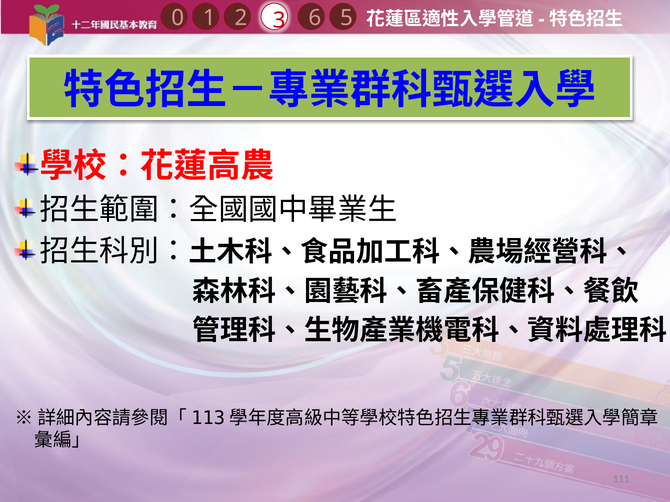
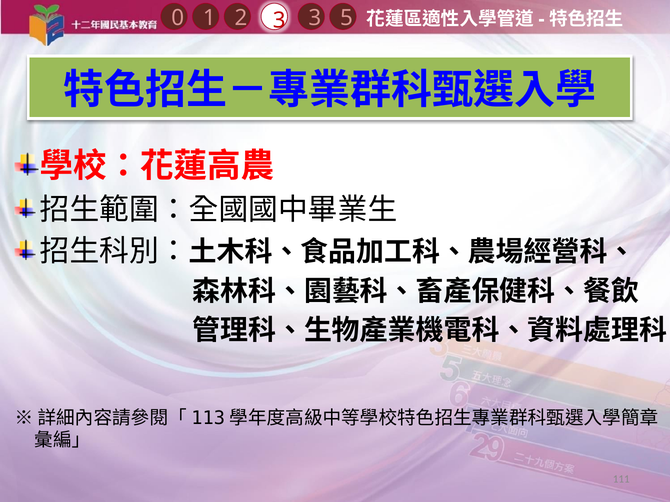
1 6: 6 -> 3
